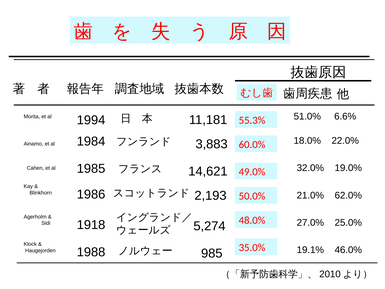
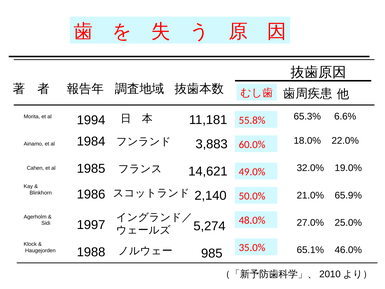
51.0%: 51.0% -> 65.3%
55.3%: 55.3% -> 55.8%
2,193: 2,193 -> 2,140
62.0%: 62.0% -> 65.9%
1918: 1918 -> 1997
19.1%: 19.1% -> 65.1%
